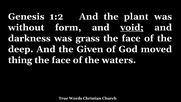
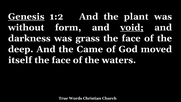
Genesis underline: none -> present
Given: Given -> Came
thing: thing -> itself
